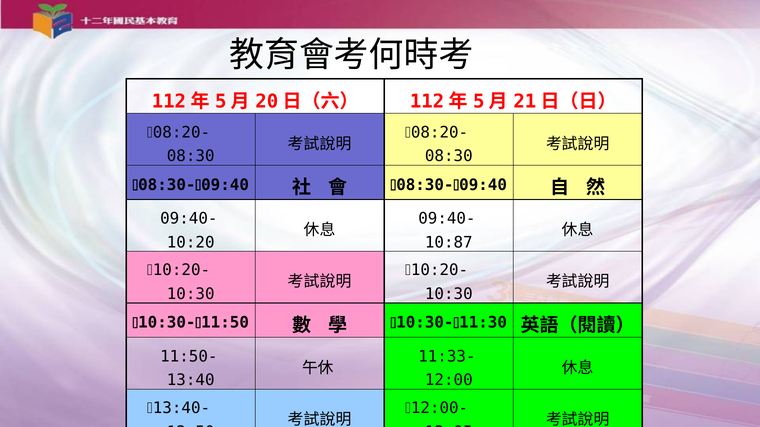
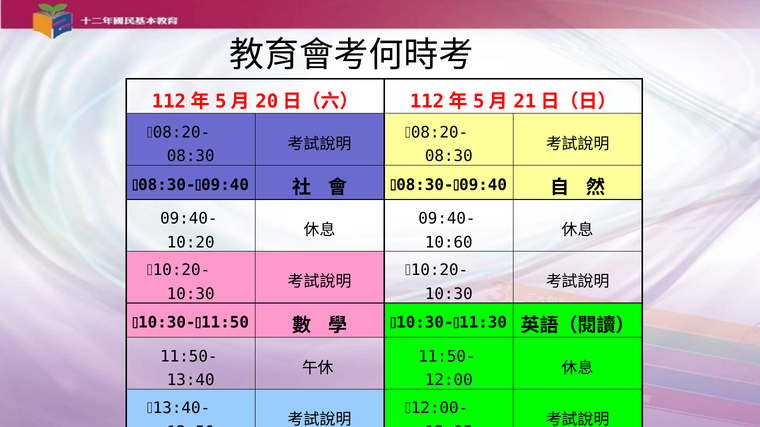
10:87: 10:87 -> 10:60
11:33- at (447, 357): 11:33- -> 11:50-
